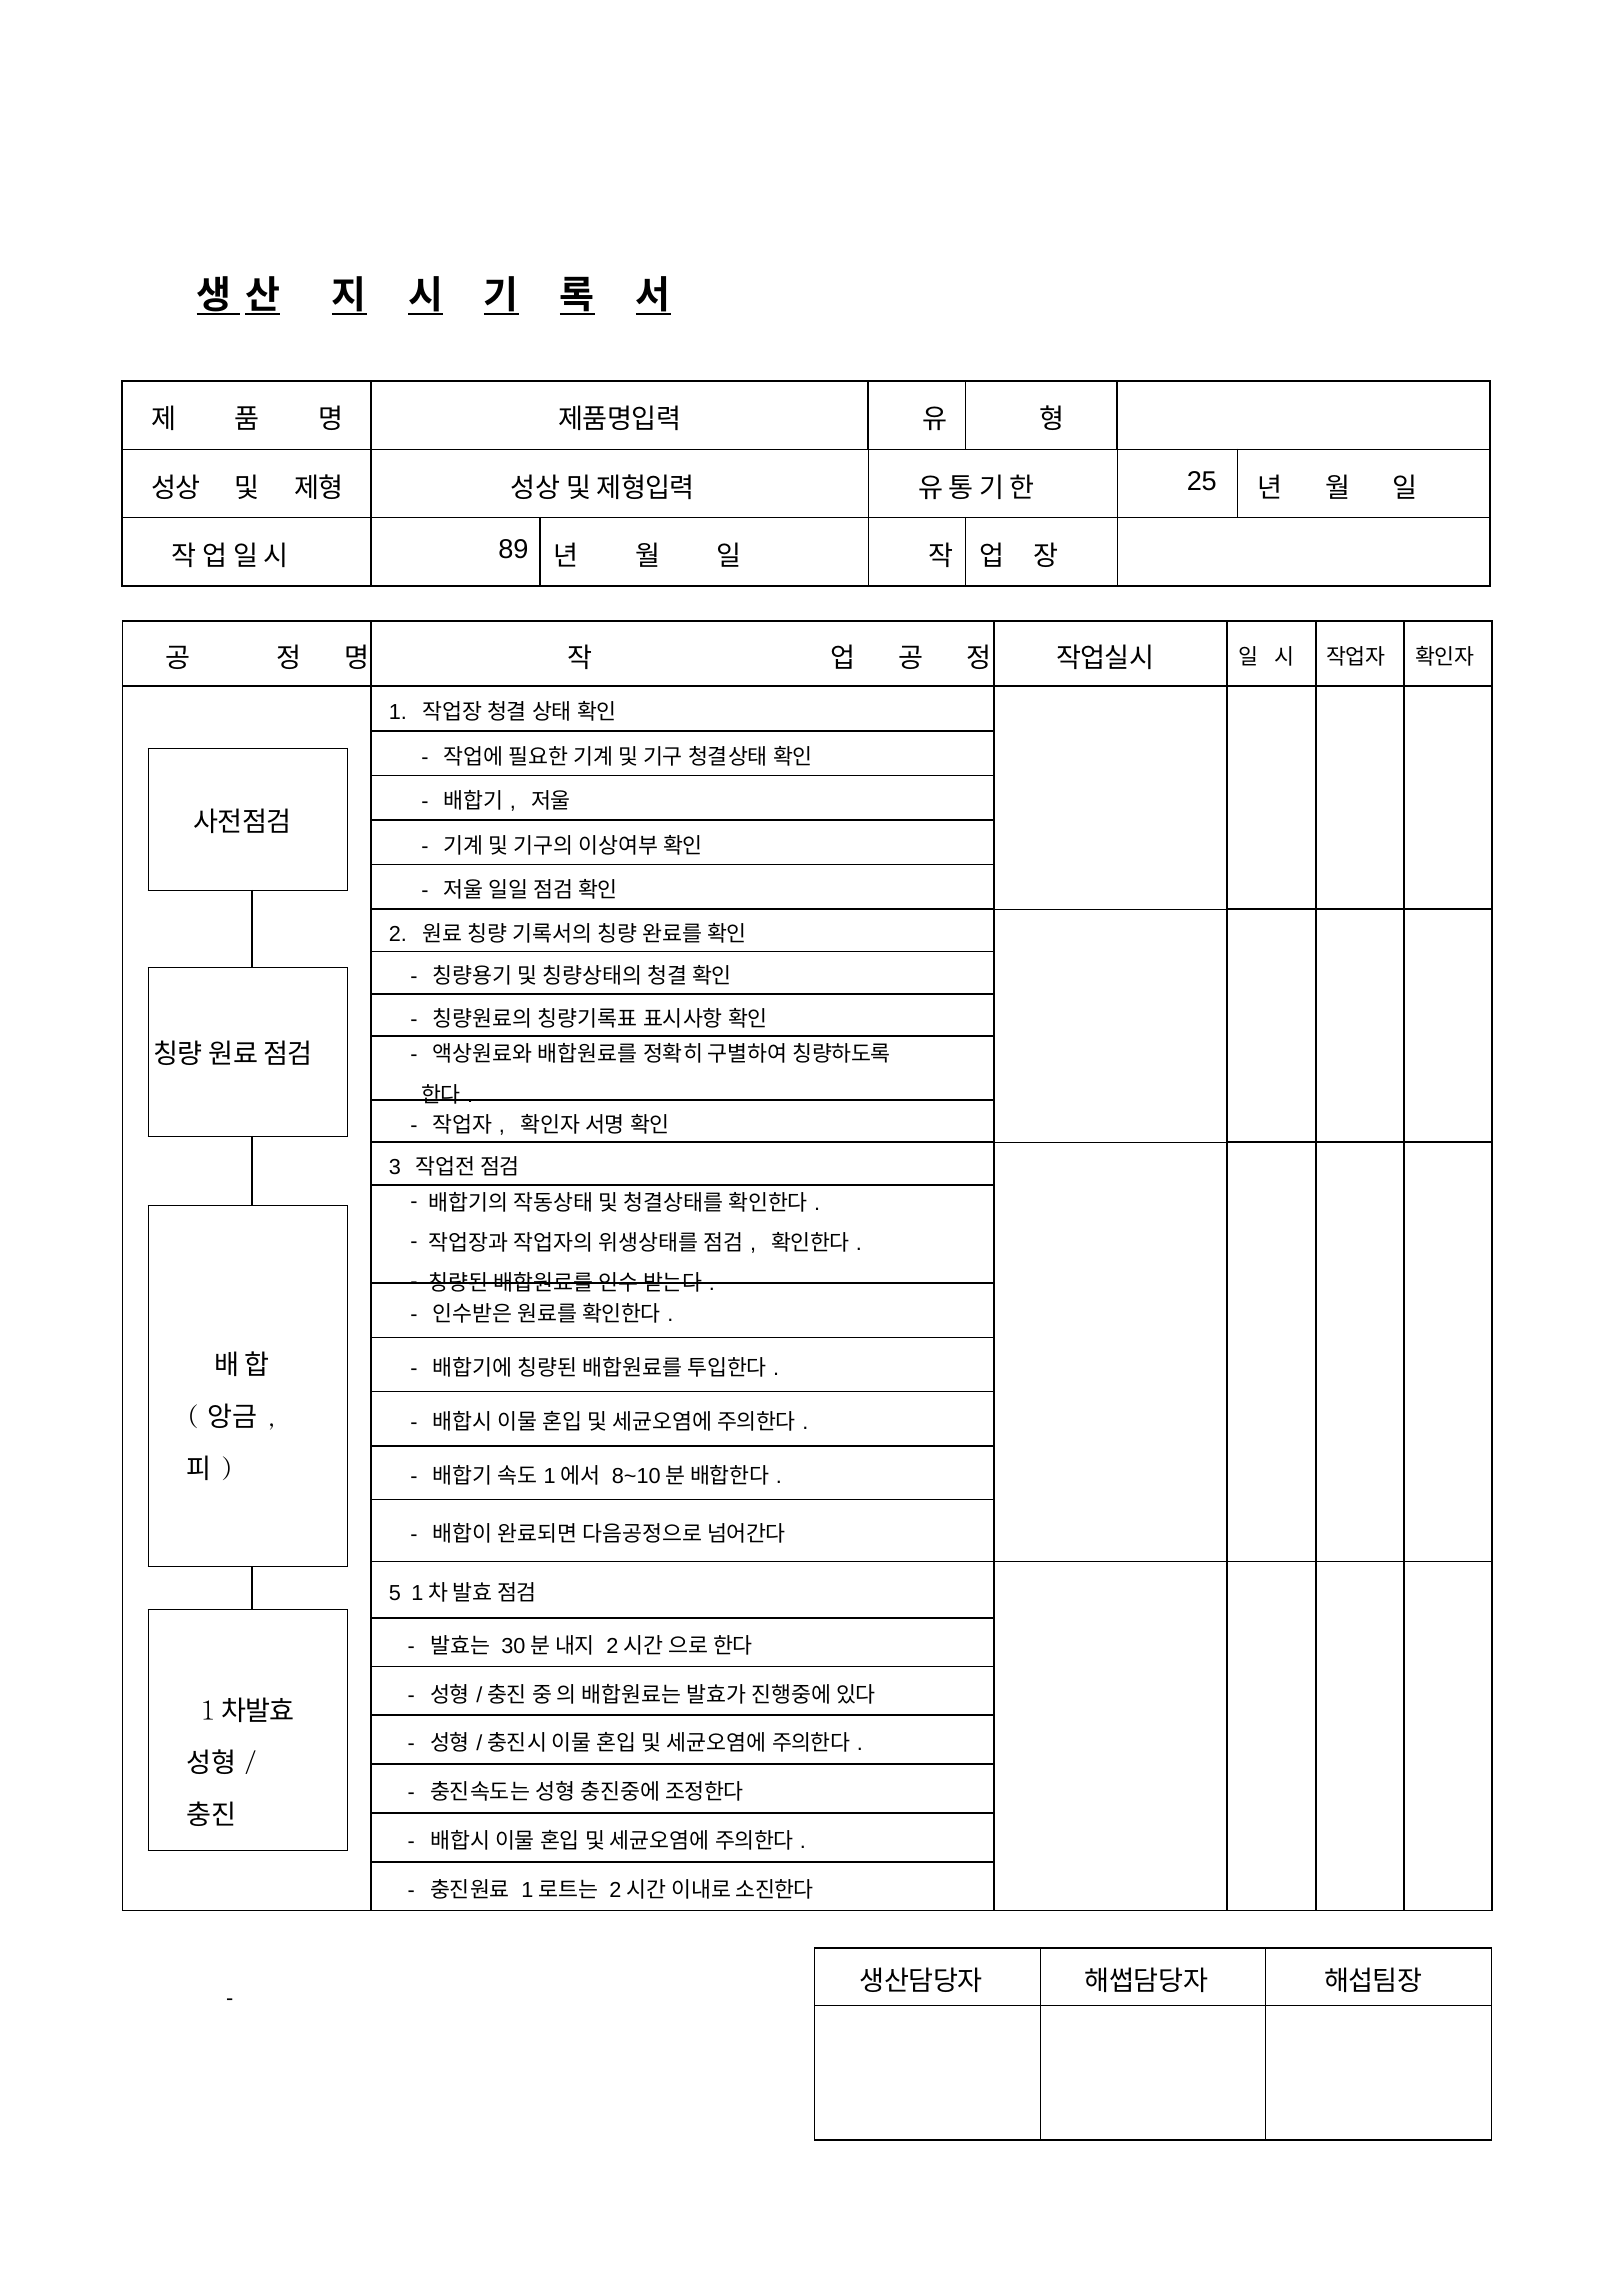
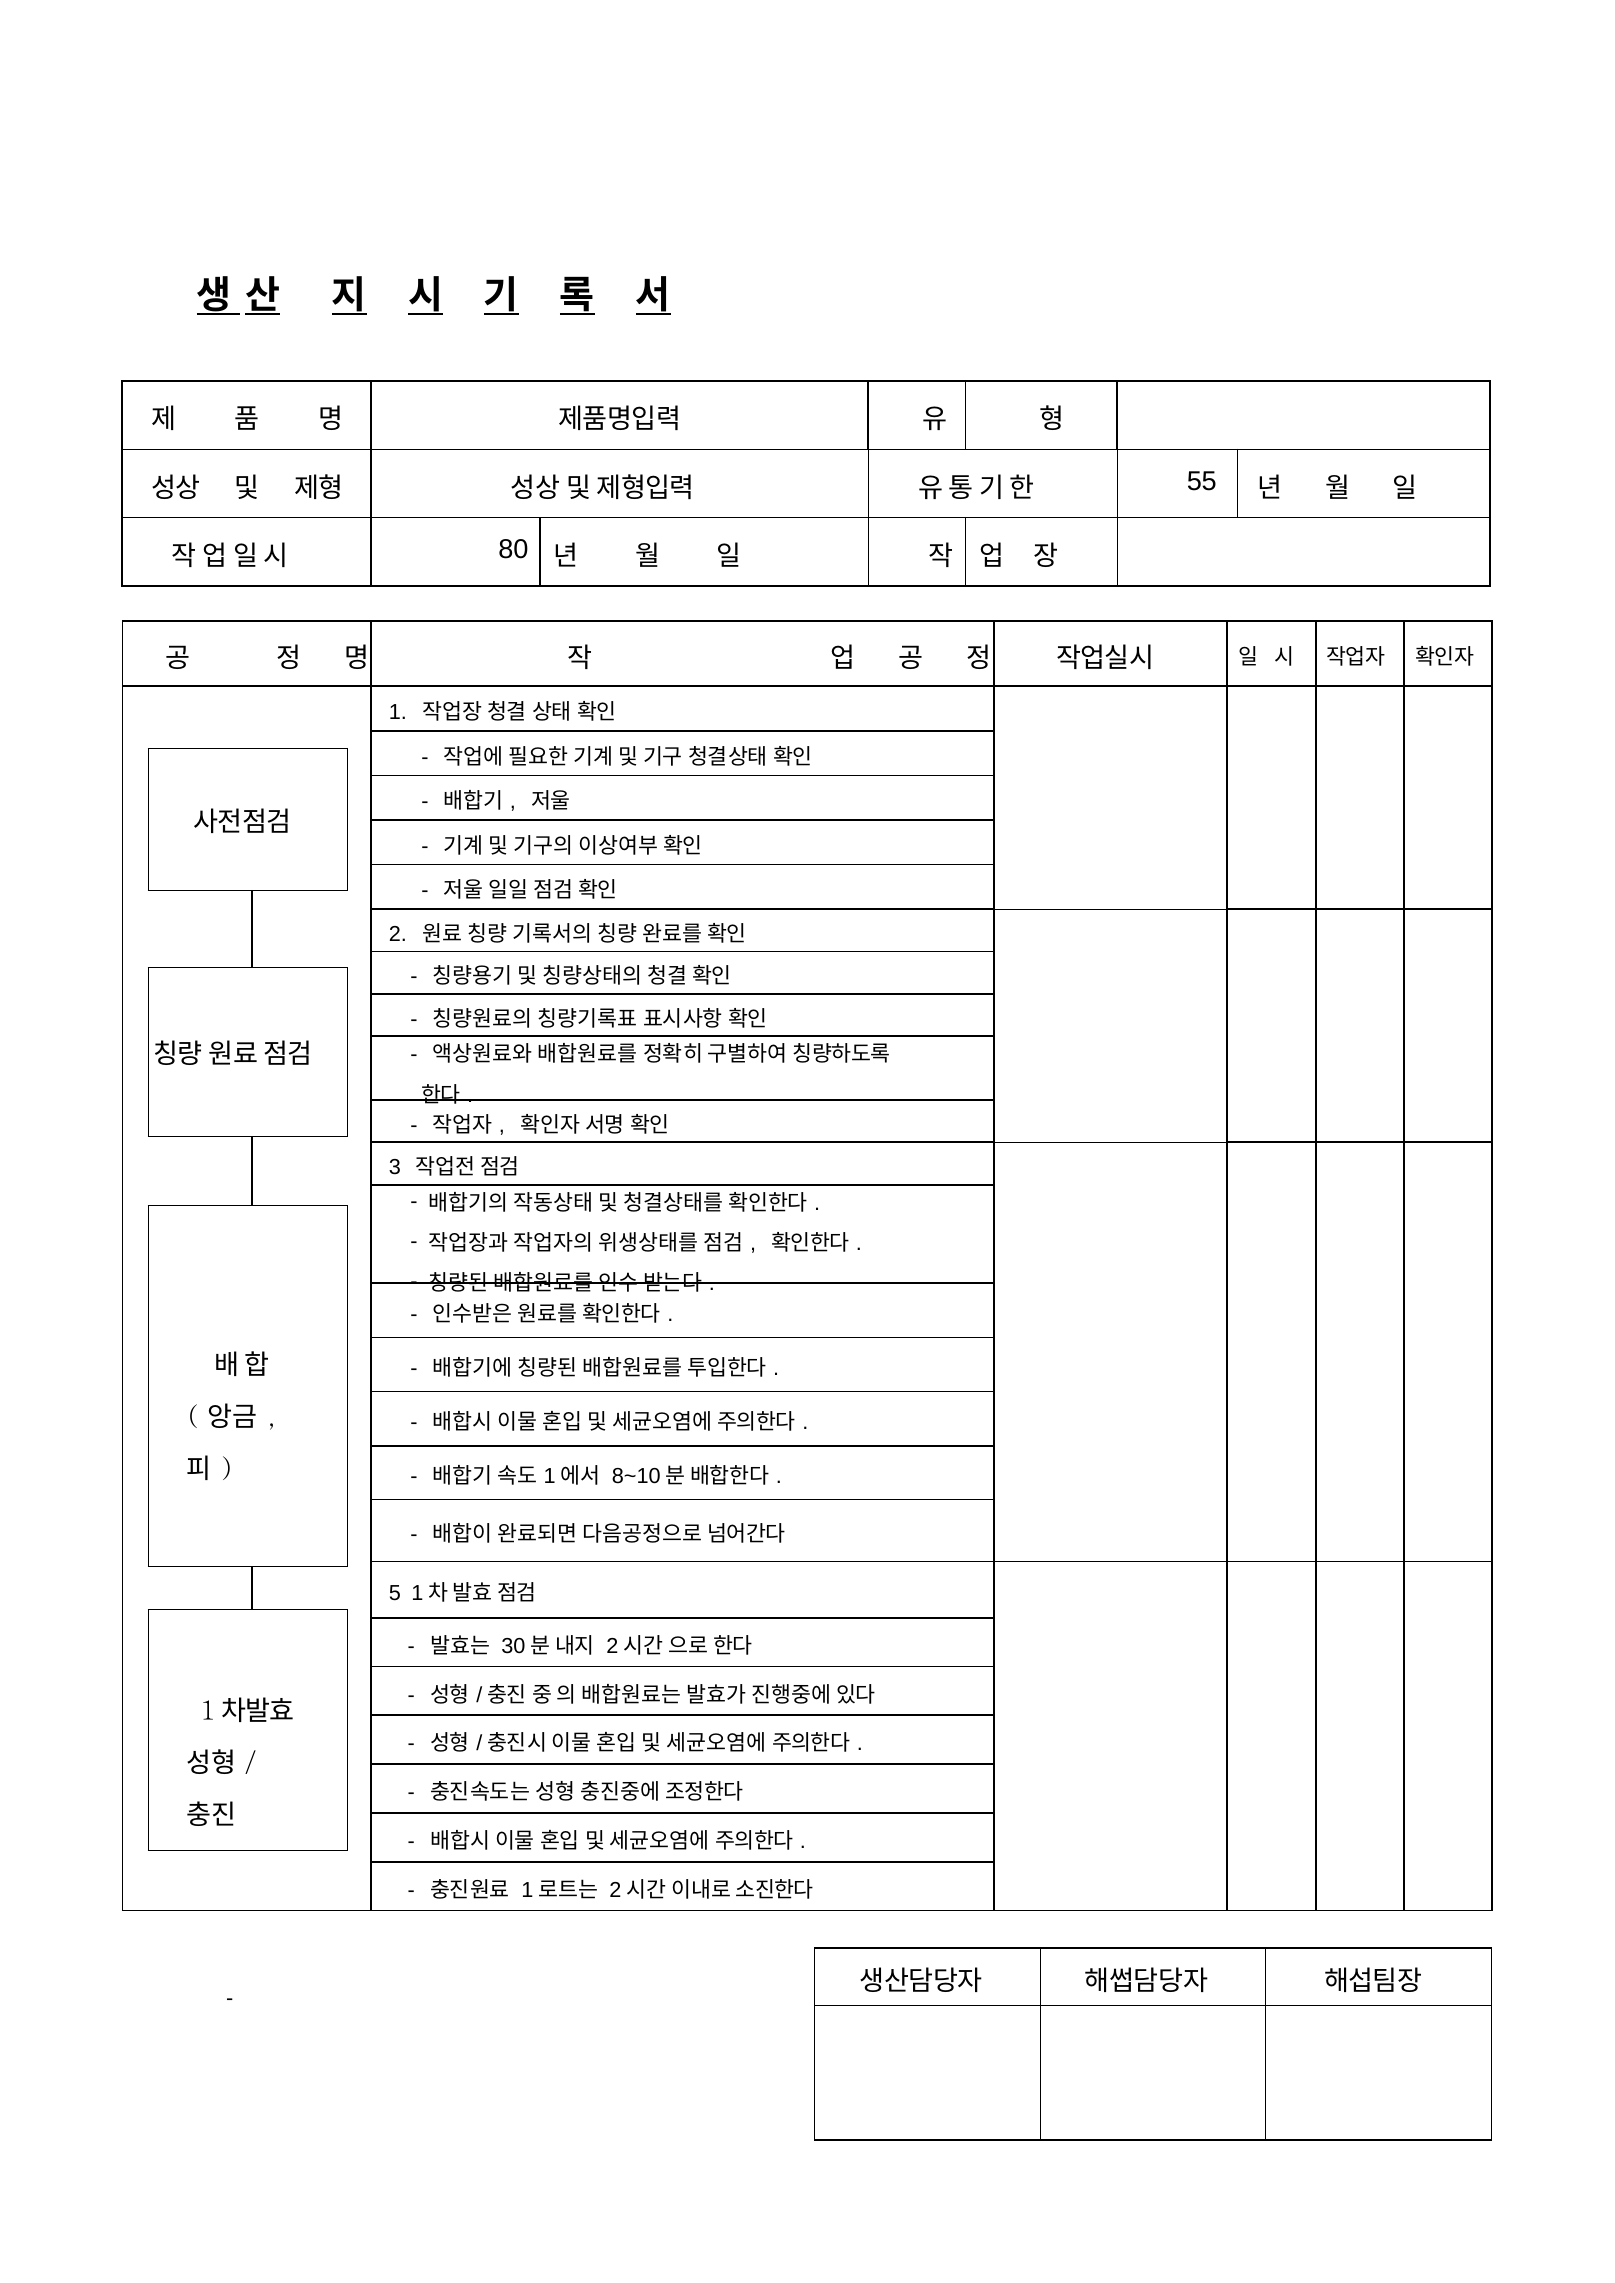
25: 25 -> 55
89: 89 -> 80
